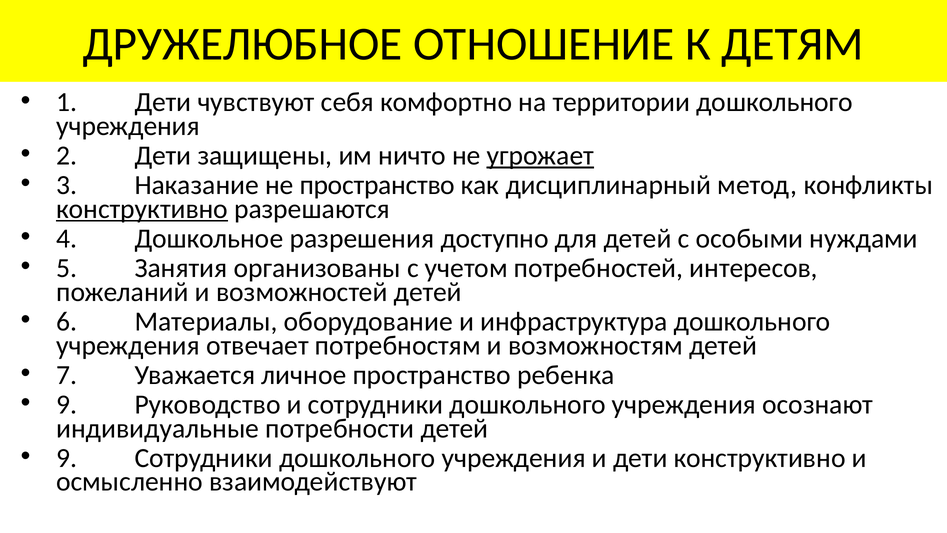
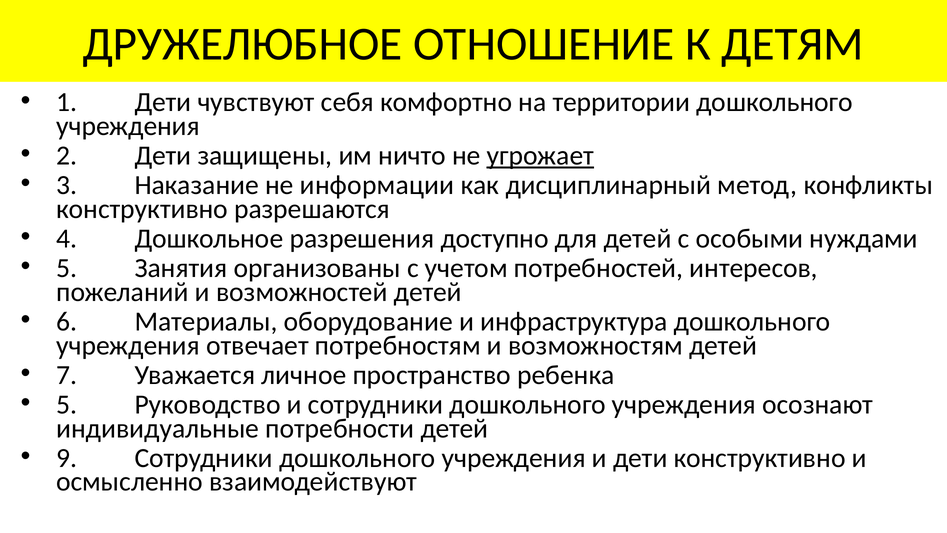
не пространство: пространство -> информации
конструктивно at (142, 209) underline: present -> none
9 at (67, 404): 9 -> 5
